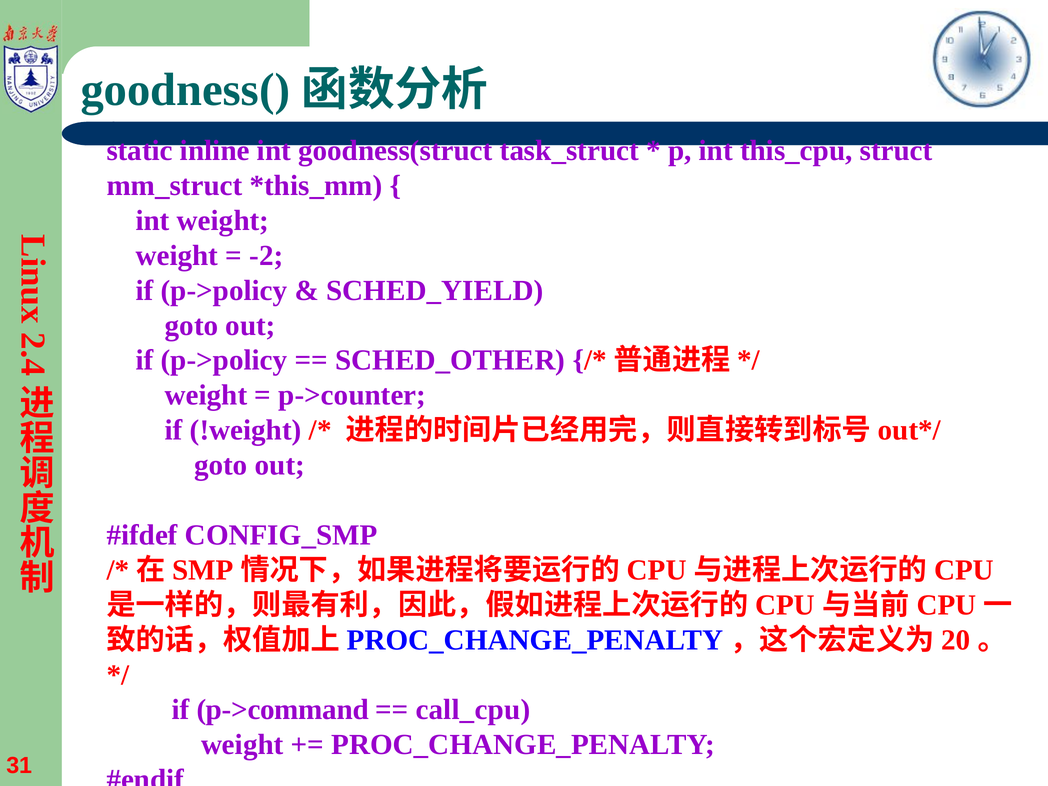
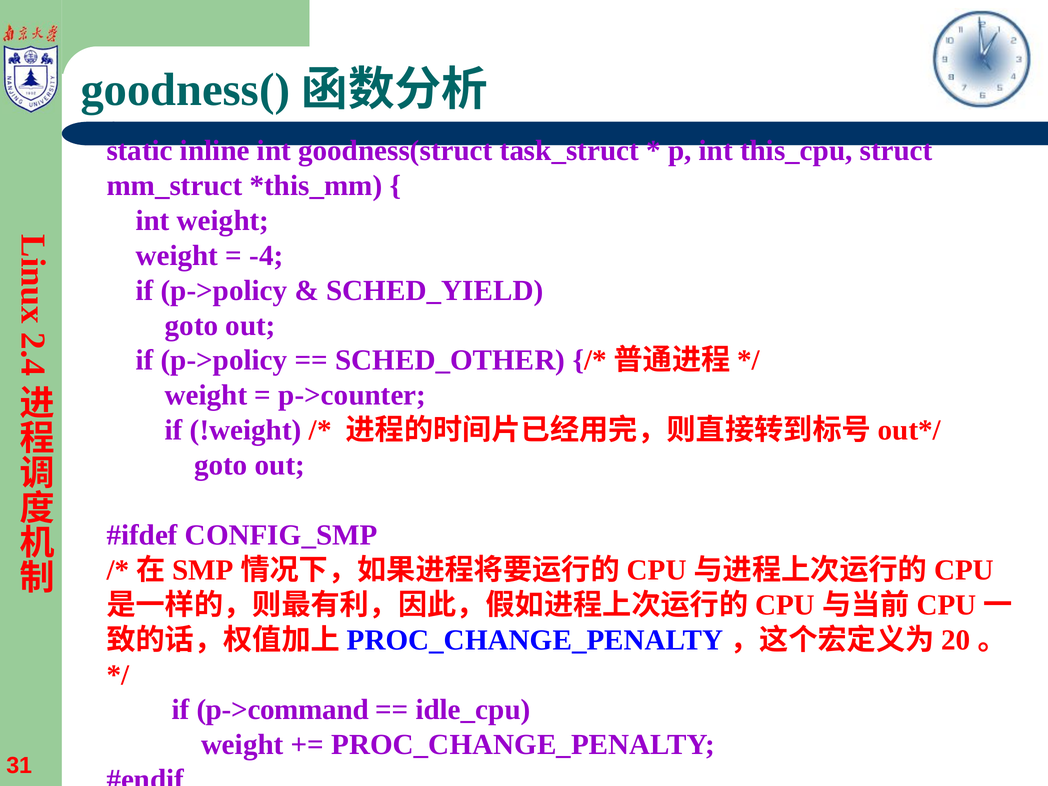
-2: -2 -> -4
call_cpu: call_cpu -> idle_cpu
